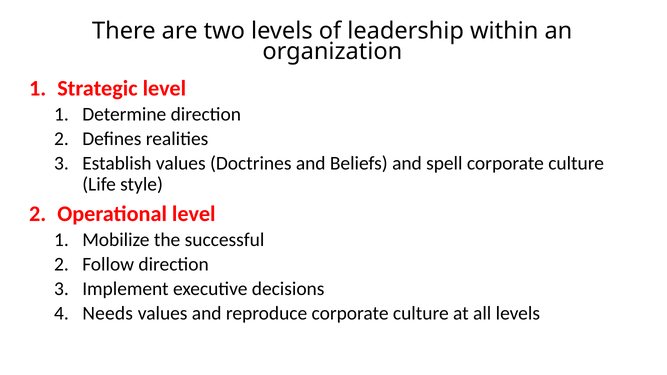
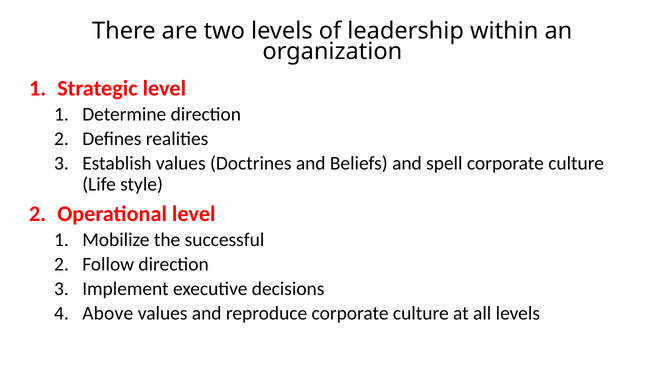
Needs: Needs -> Above
